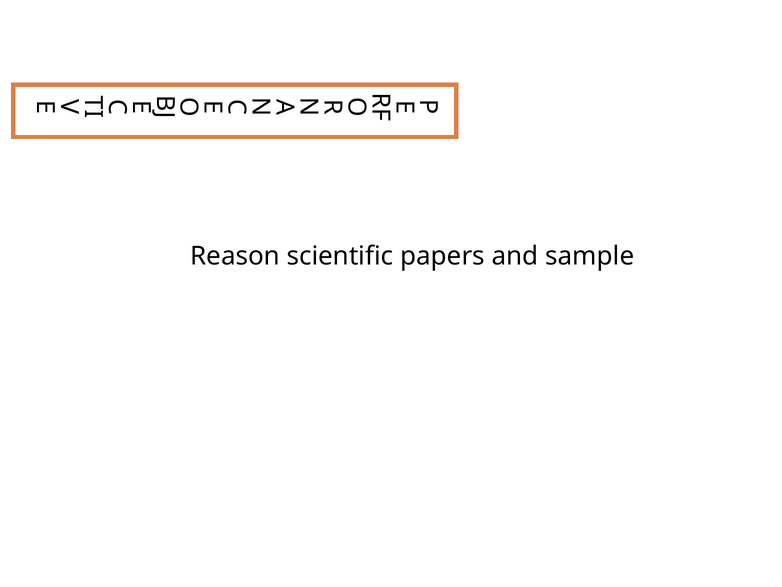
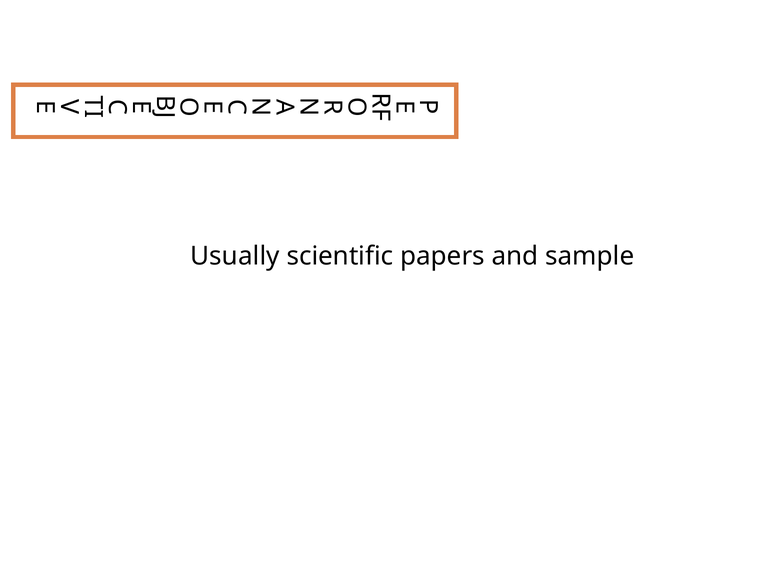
Reason: Reason -> Usually
